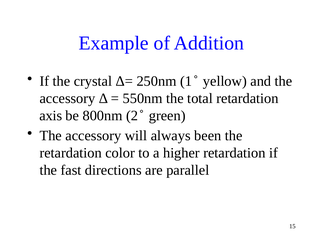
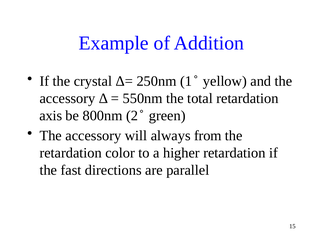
been: been -> from
